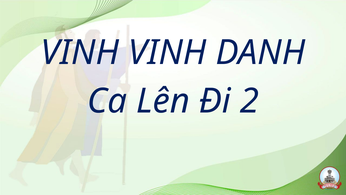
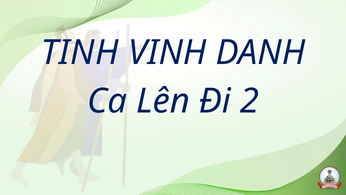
VINH at (80, 53): VINH -> TINH
